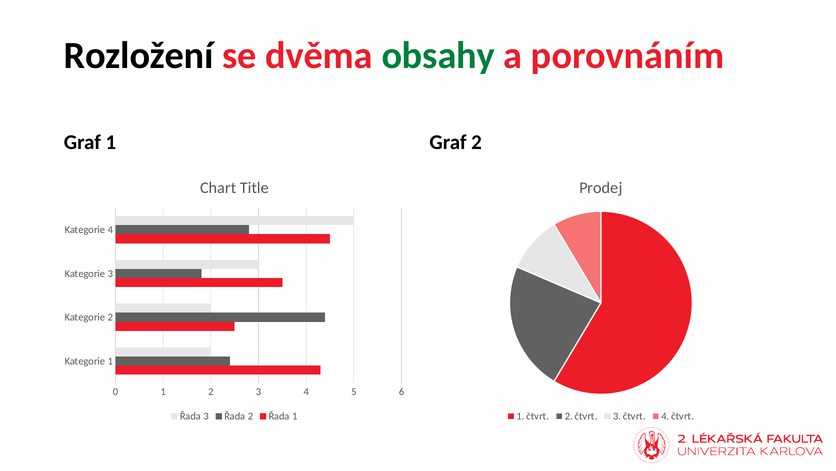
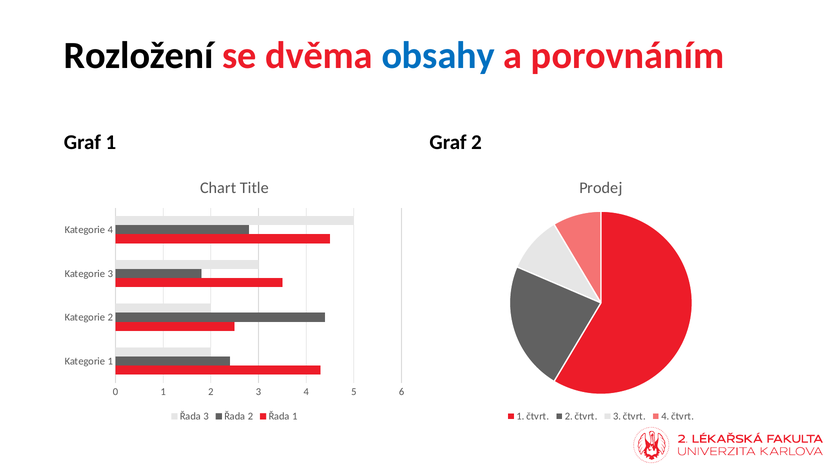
obsahy colour: green -> blue
